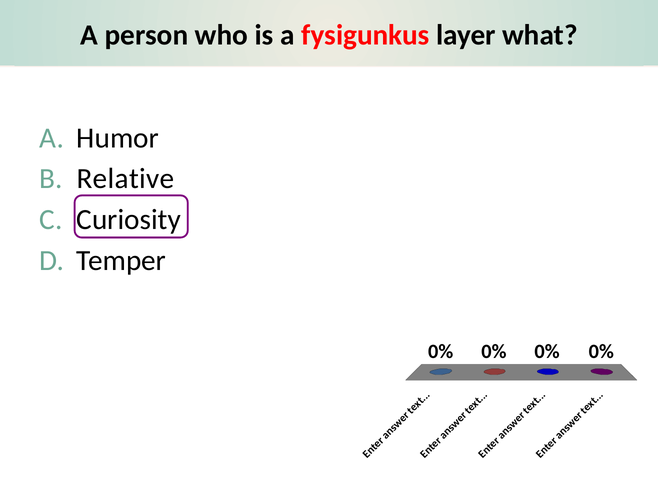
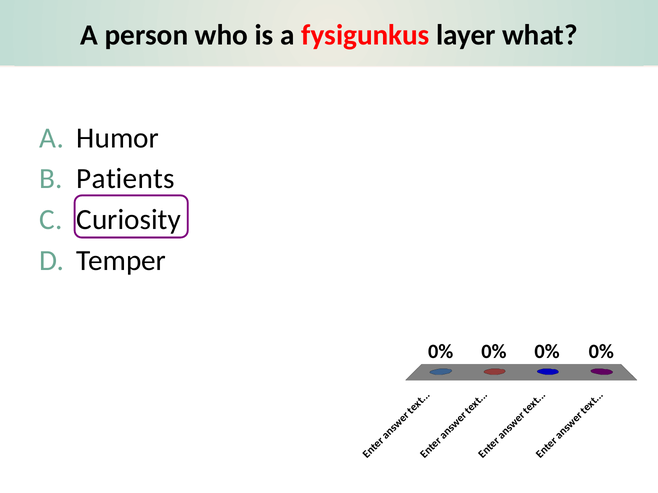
Relative: Relative -> Patients
